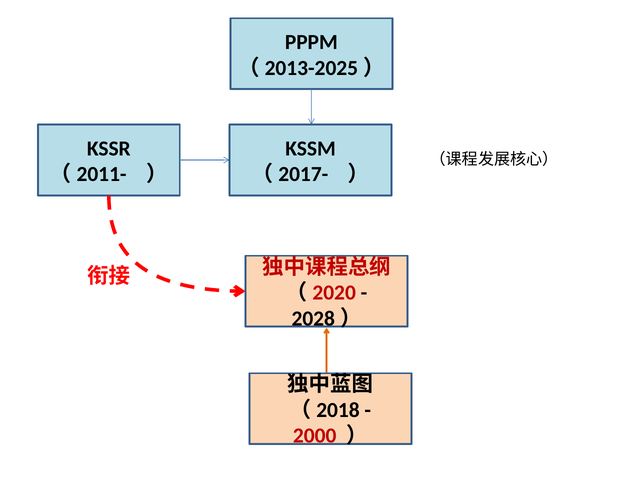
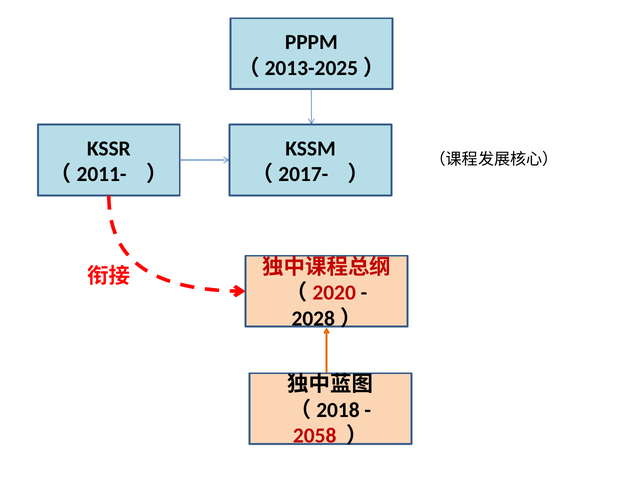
2000: 2000 -> 2058
